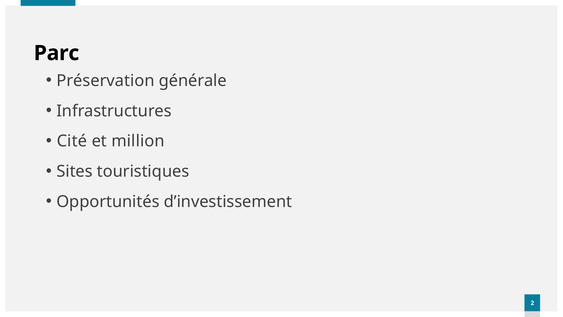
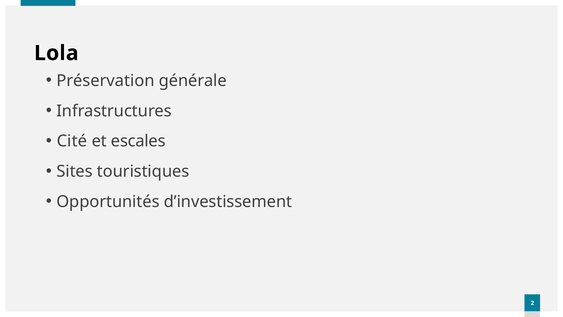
Parc: Parc -> Lola
million: million -> escales
